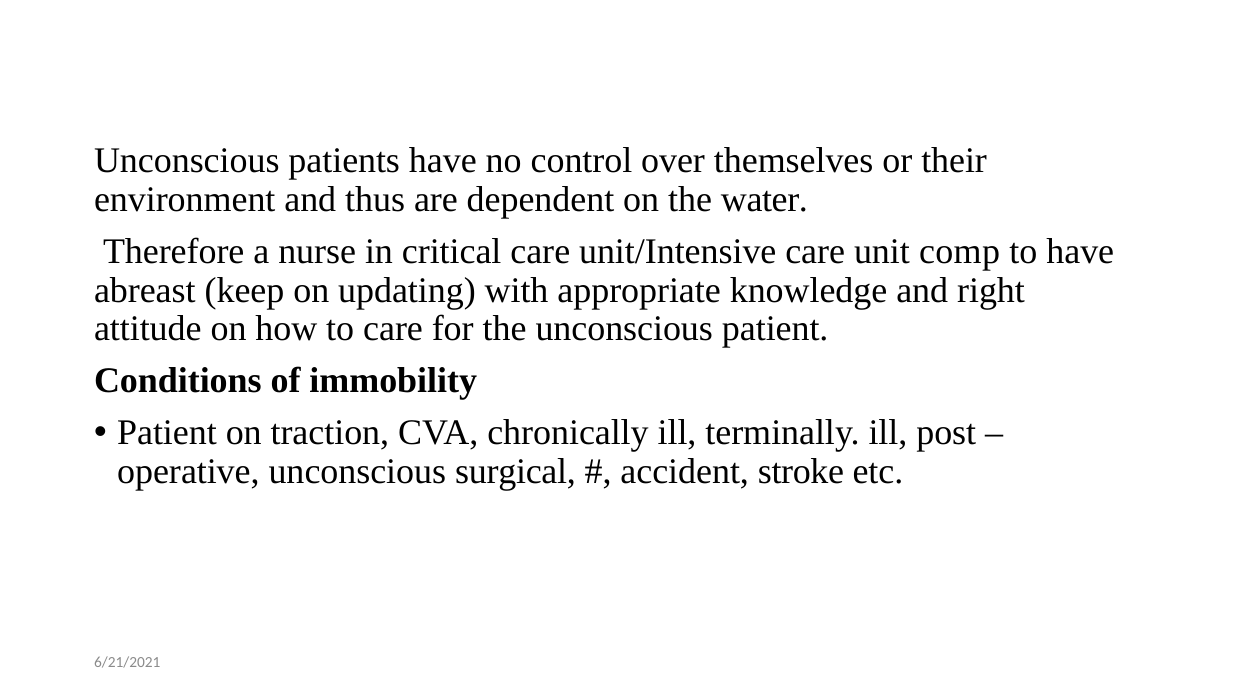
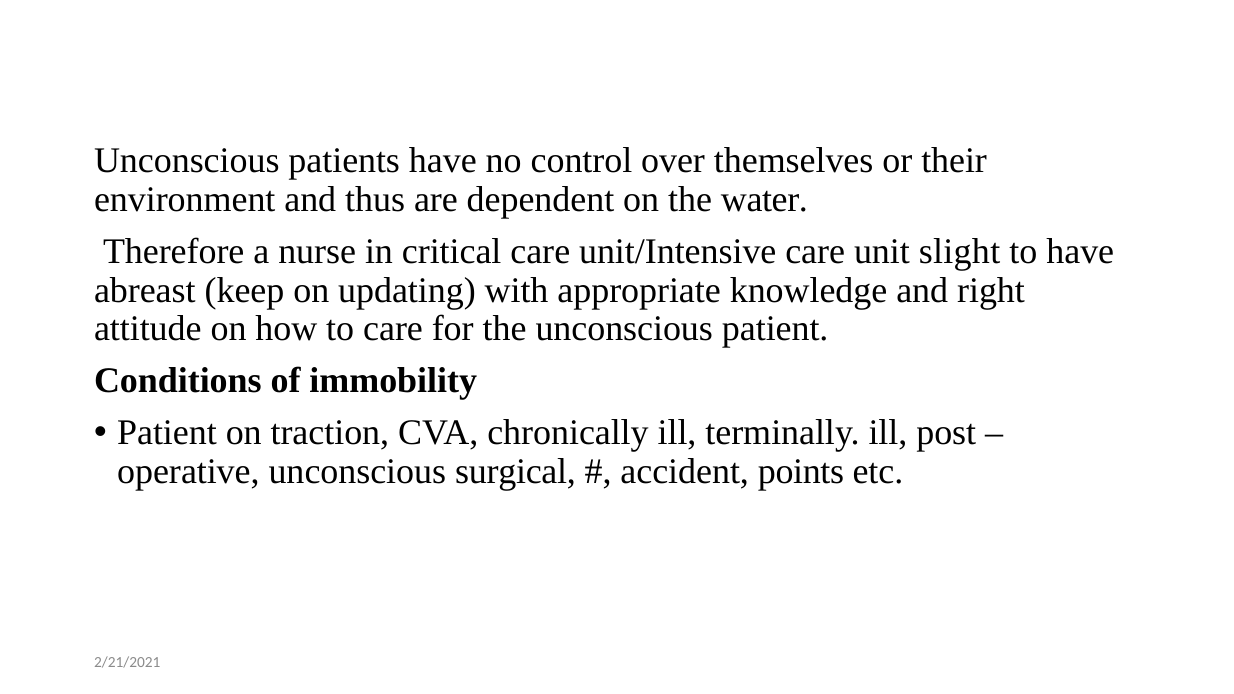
comp: comp -> slight
stroke: stroke -> points
6/21/2021: 6/21/2021 -> 2/21/2021
